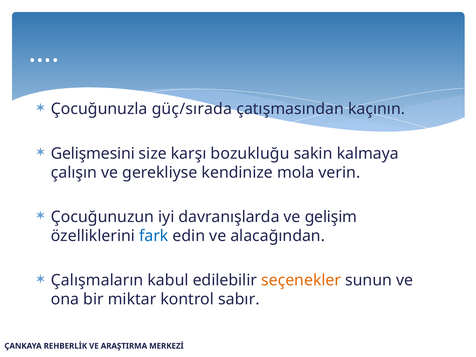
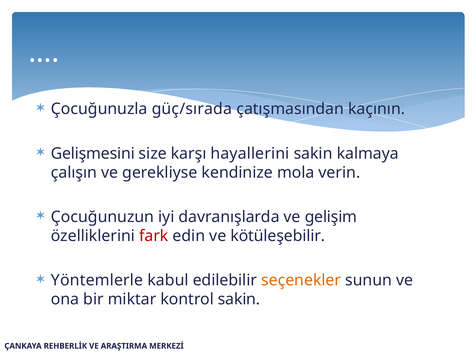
bozukluğu: bozukluğu -> hayallerini
fark colour: blue -> red
alacağından: alacağından -> kötüleşebilir
Çalışmaların: Çalışmaların -> Yöntemlerle
kontrol sabır: sabır -> sakin
